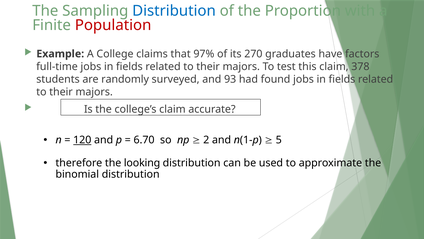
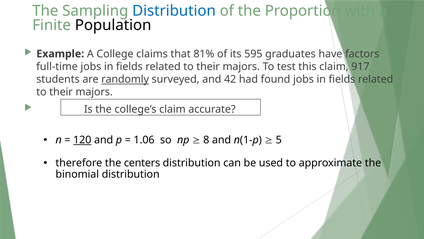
Population colour: red -> black
97%: 97% -> 81%
270: 270 -> 595
378: 378 -> 917
randomly underline: none -> present
93: 93 -> 42
6.70: 6.70 -> 1.06
2: 2 -> 8
looking: looking -> centers
